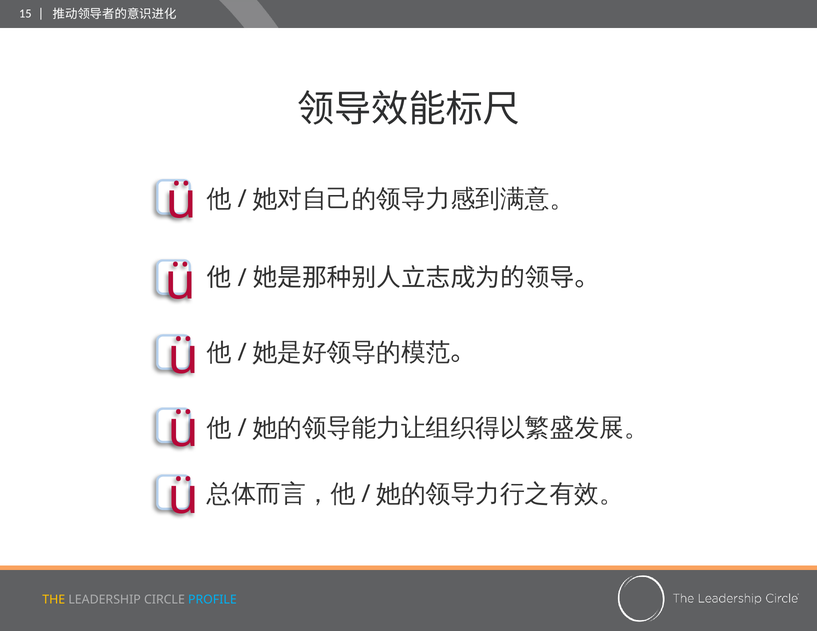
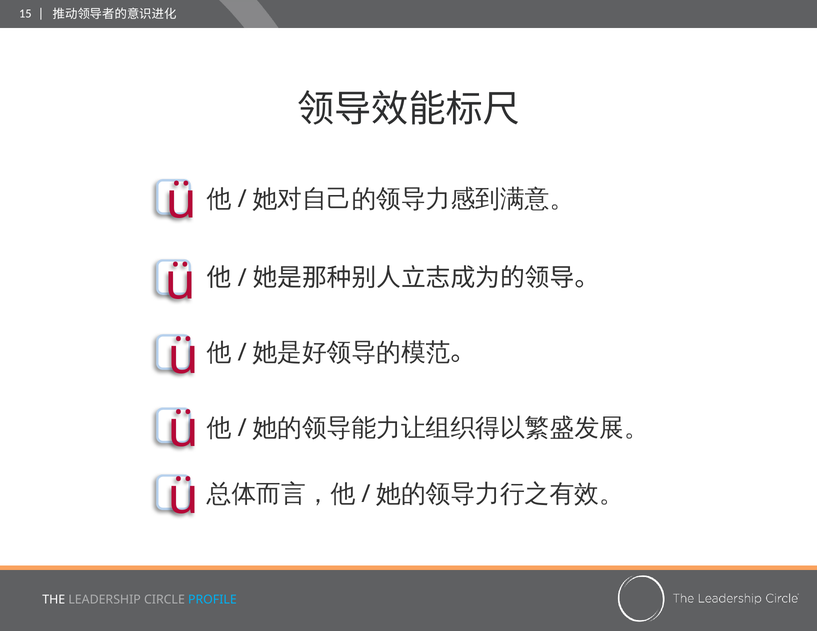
THE colour: yellow -> white
